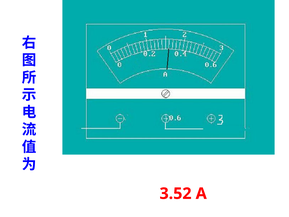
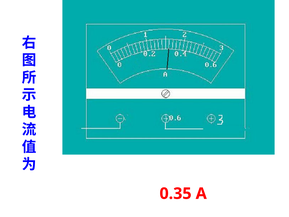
3.52: 3.52 -> 0.35
